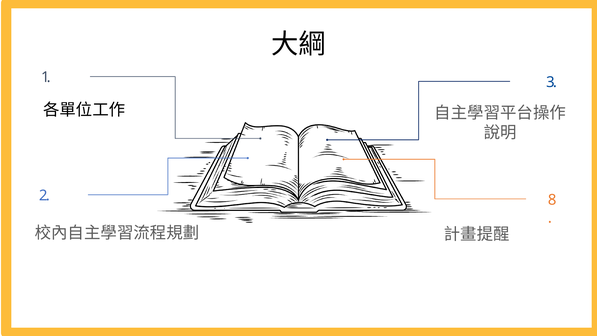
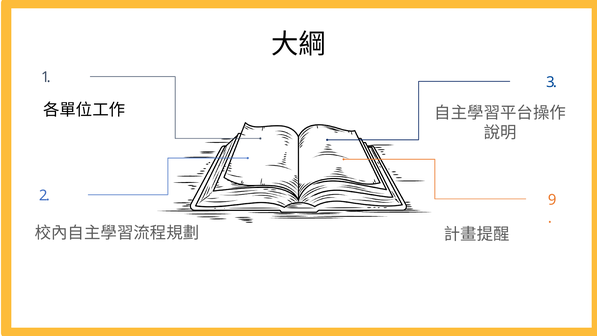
8: 8 -> 9
